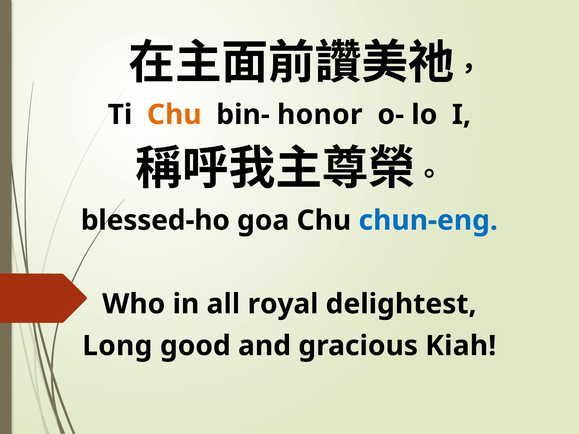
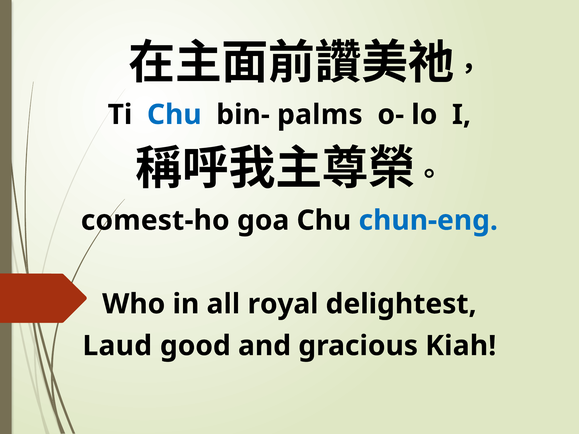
Chu at (174, 115) colour: orange -> blue
honor: honor -> palms
blessed-ho: blessed-ho -> comest-ho
Long: Long -> Laud
